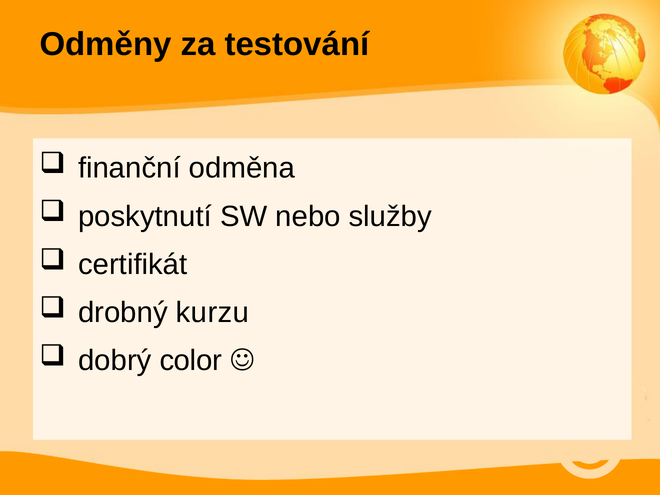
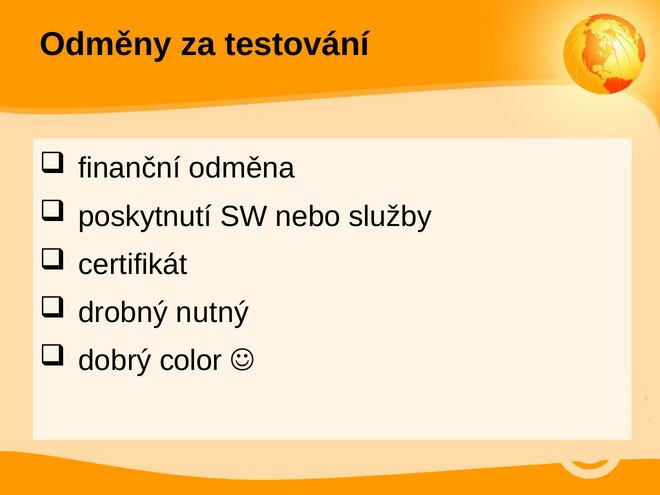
kurzu: kurzu -> nutný
